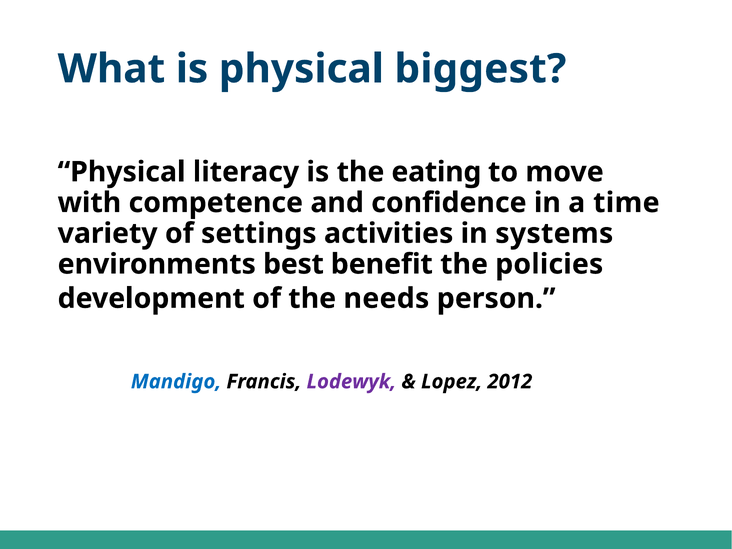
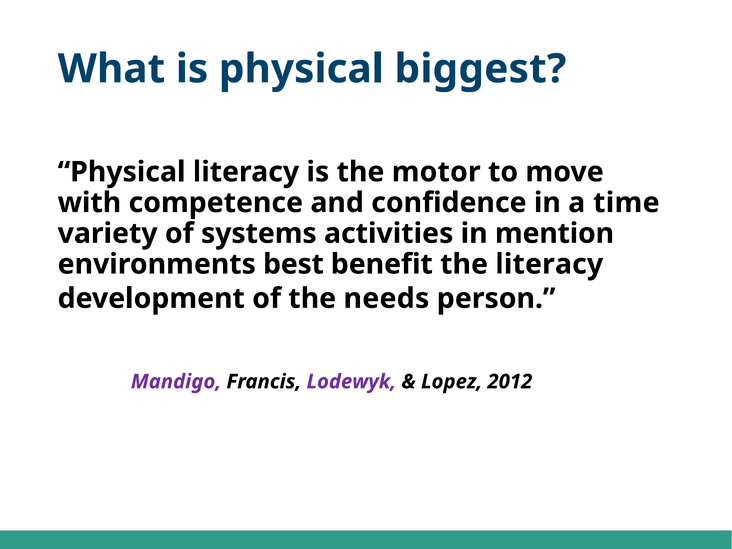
eating: eating -> motor
settings: settings -> systems
systems: systems -> mention
the policies: policies -> literacy
Mandigo colour: blue -> purple
